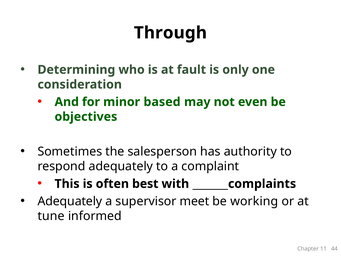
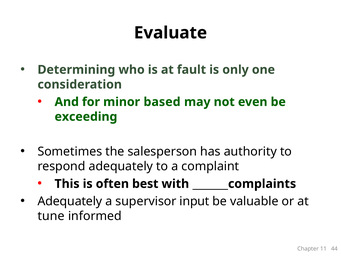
Through: Through -> Evaluate
objectives: objectives -> exceeding
meet: meet -> input
working: working -> valuable
